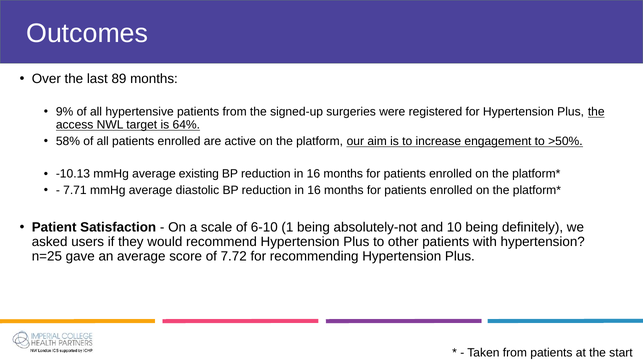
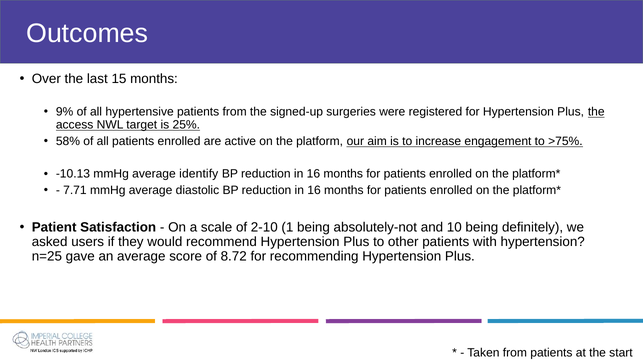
89: 89 -> 15
64%: 64% -> 25%
>50%: >50% -> >75%
existing: existing -> identify
6-10: 6-10 -> 2-10
7.72: 7.72 -> 8.72
